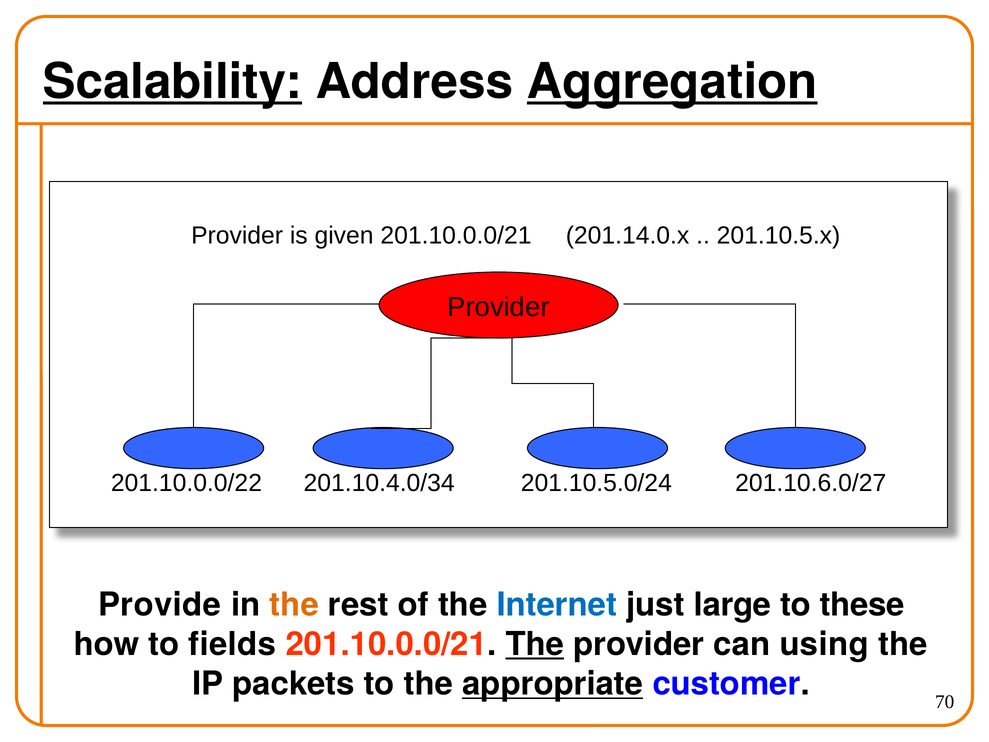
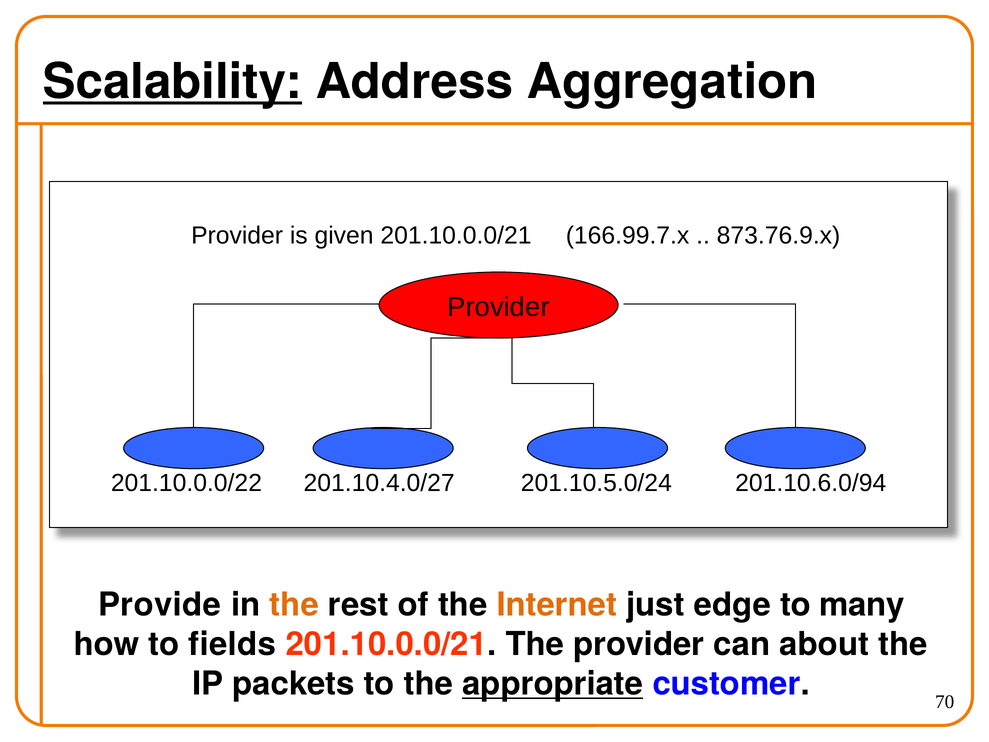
Aggregation underline: present -> none
201.14.0.x: 201.14.0.x -> 166.99.7.x
201.10.5.x: 201.10.5.x -> 873.76.9.x
201.10.4.0/34: 201.10.4.0/34 -> 201.10.4.0/27
201.10.6.0/27: 201.10.6.0/27 -> 201.10.6.0/94
Internet colour: blue -> orange
large: large -> edge
these: these -> many
The at (535, 644) underline: present -> none
using: using -> about
